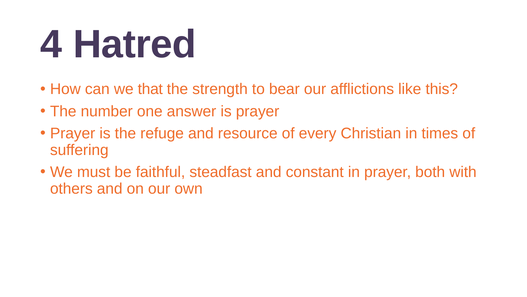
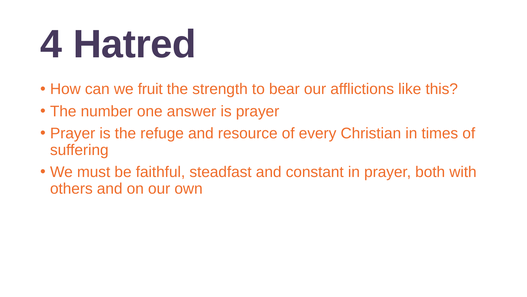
that: that -> fruit
